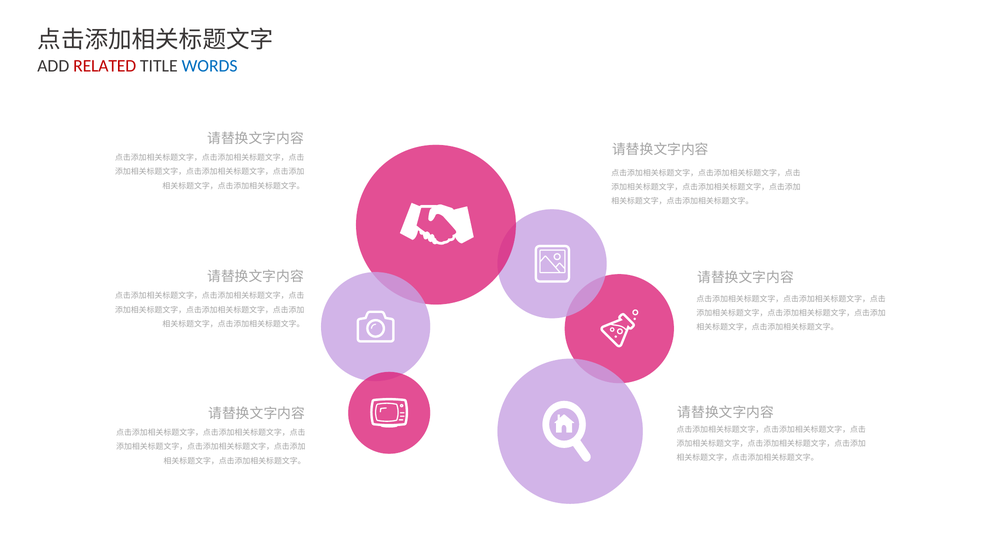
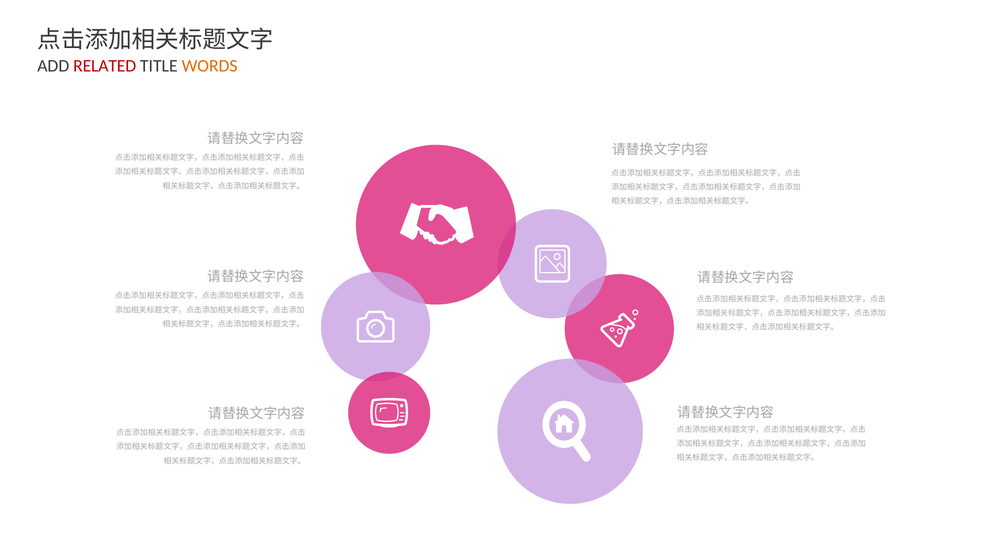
WORDS colour: blue -> orange
